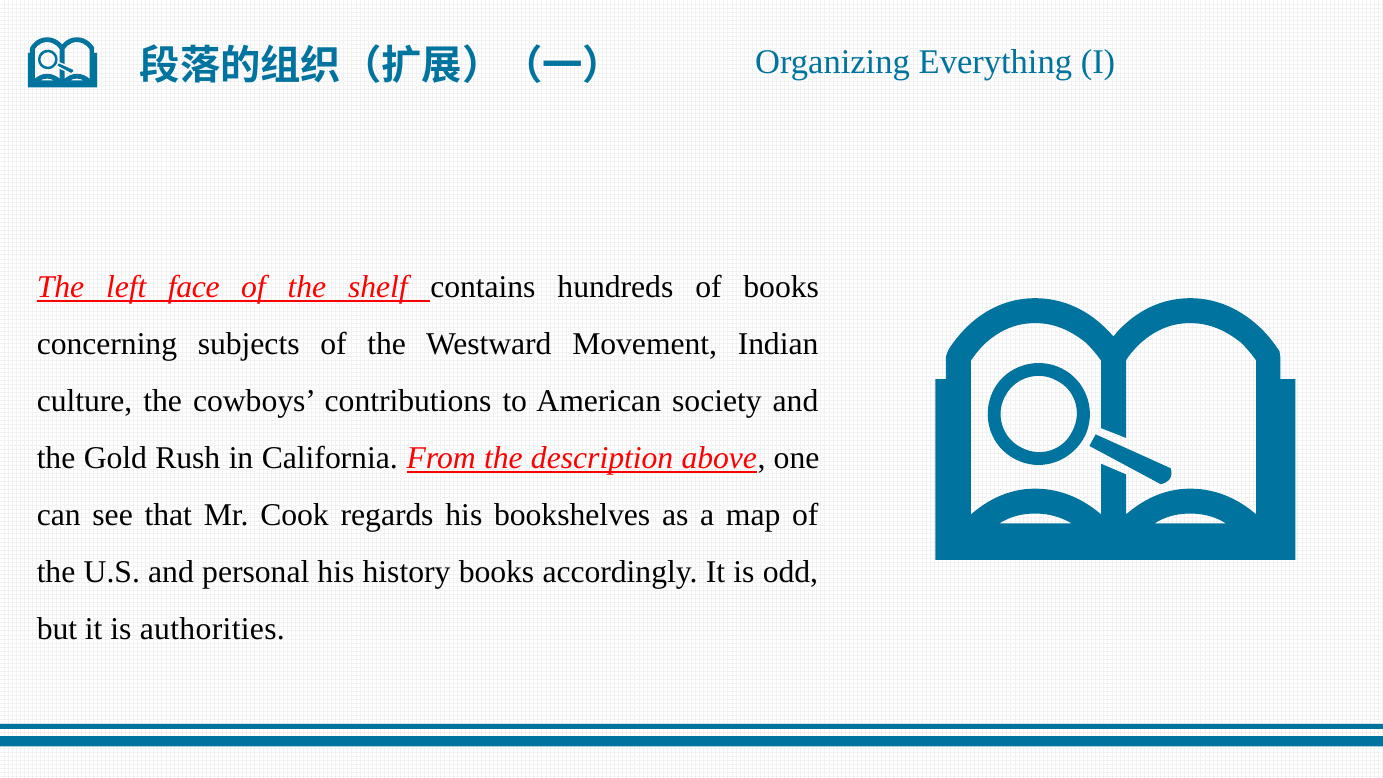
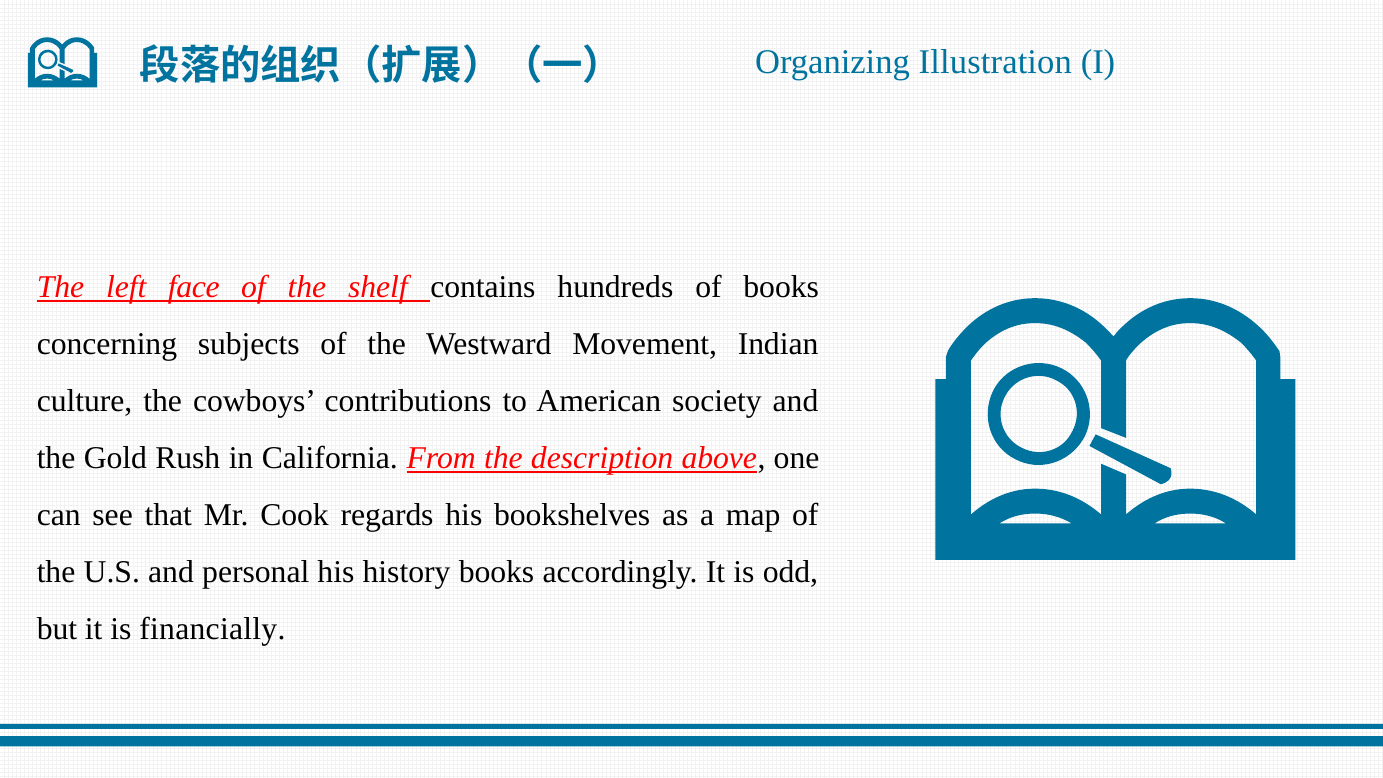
Everything: Everything -> Illustration
authorities: authorities -> financially
